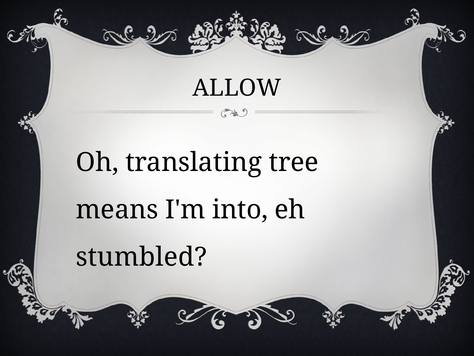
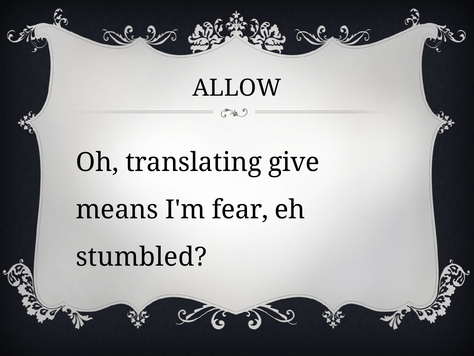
tree: tree -> give
into: into -> fear
